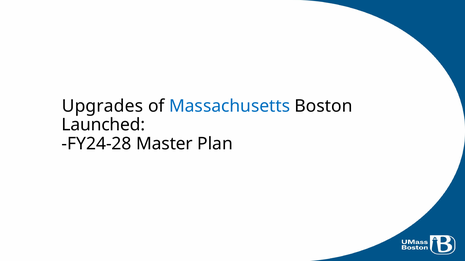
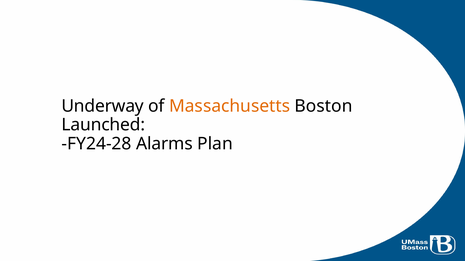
Upgrades: Upgrades -> Underway
Massachusetts colour: blue -> orange
Master: Master -> Alarms
